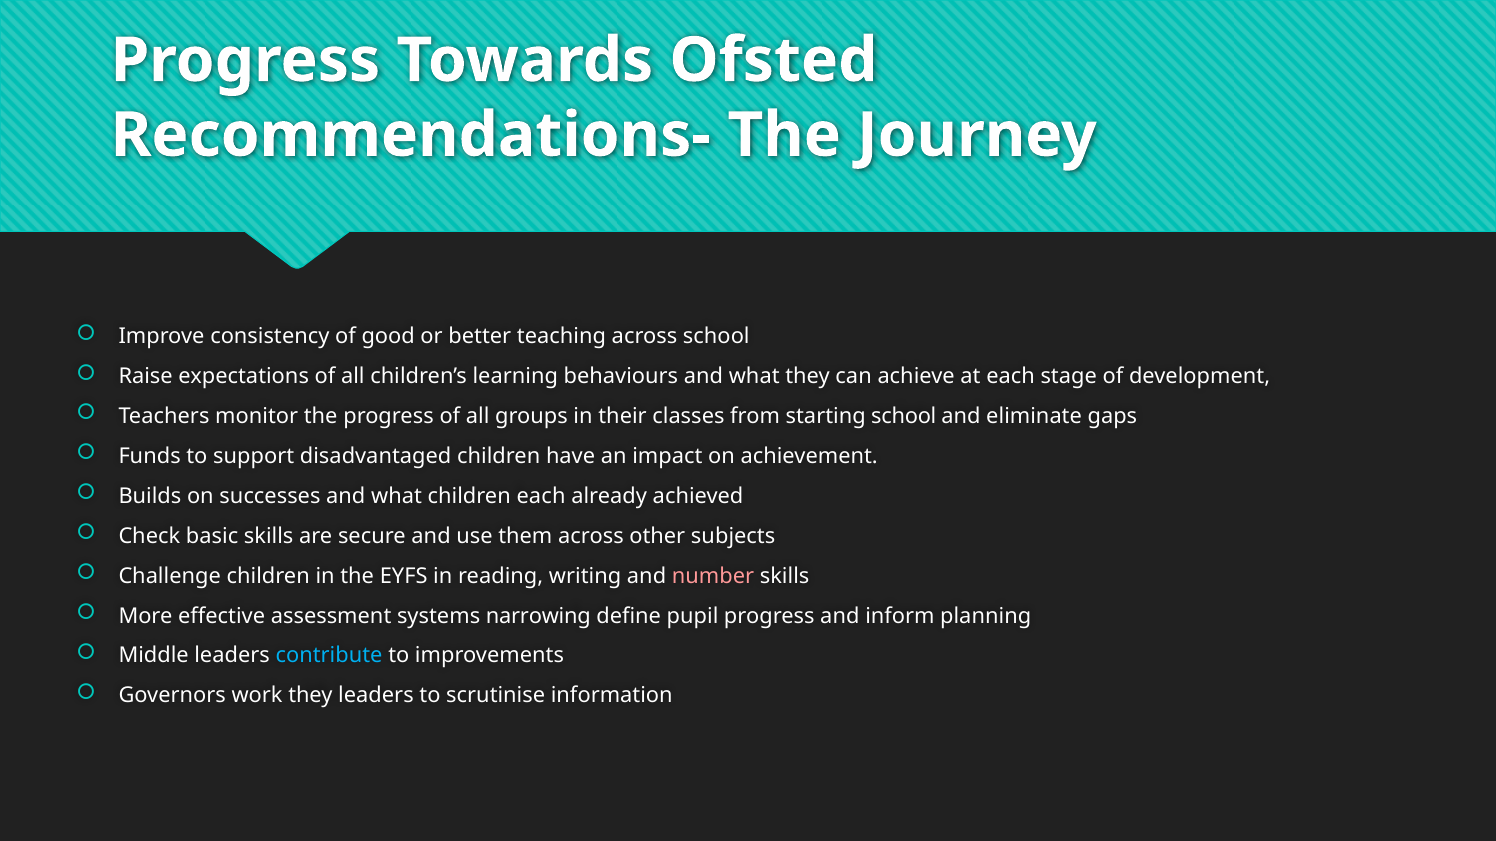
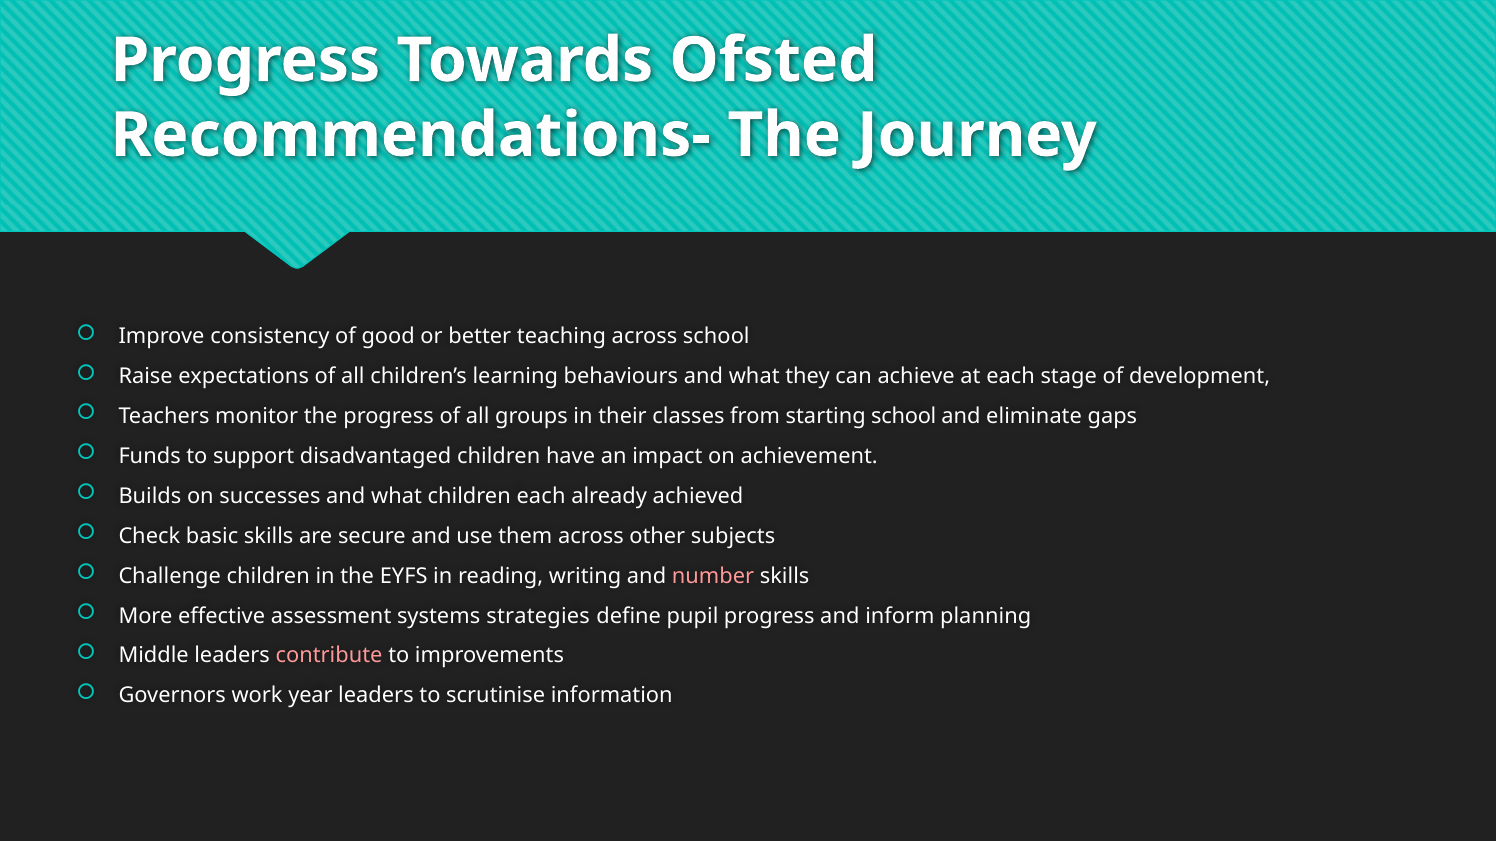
narrowing: narrowing -> strategies
contribute colour: light blue -> pink
work they: they -> year
